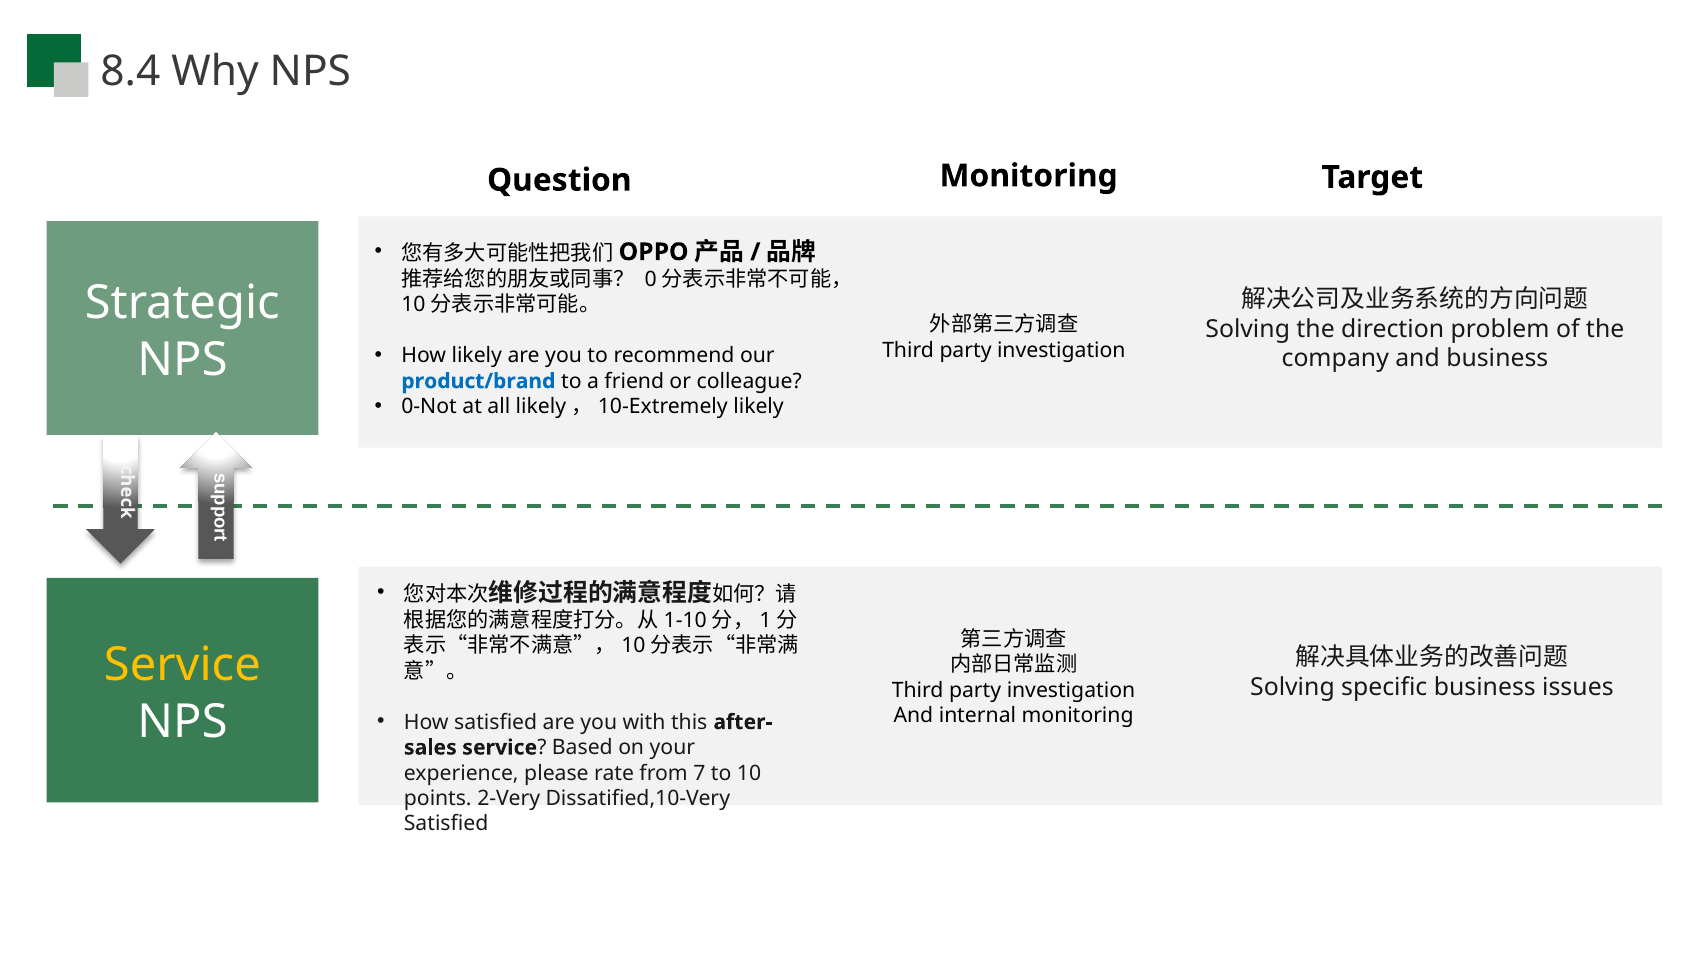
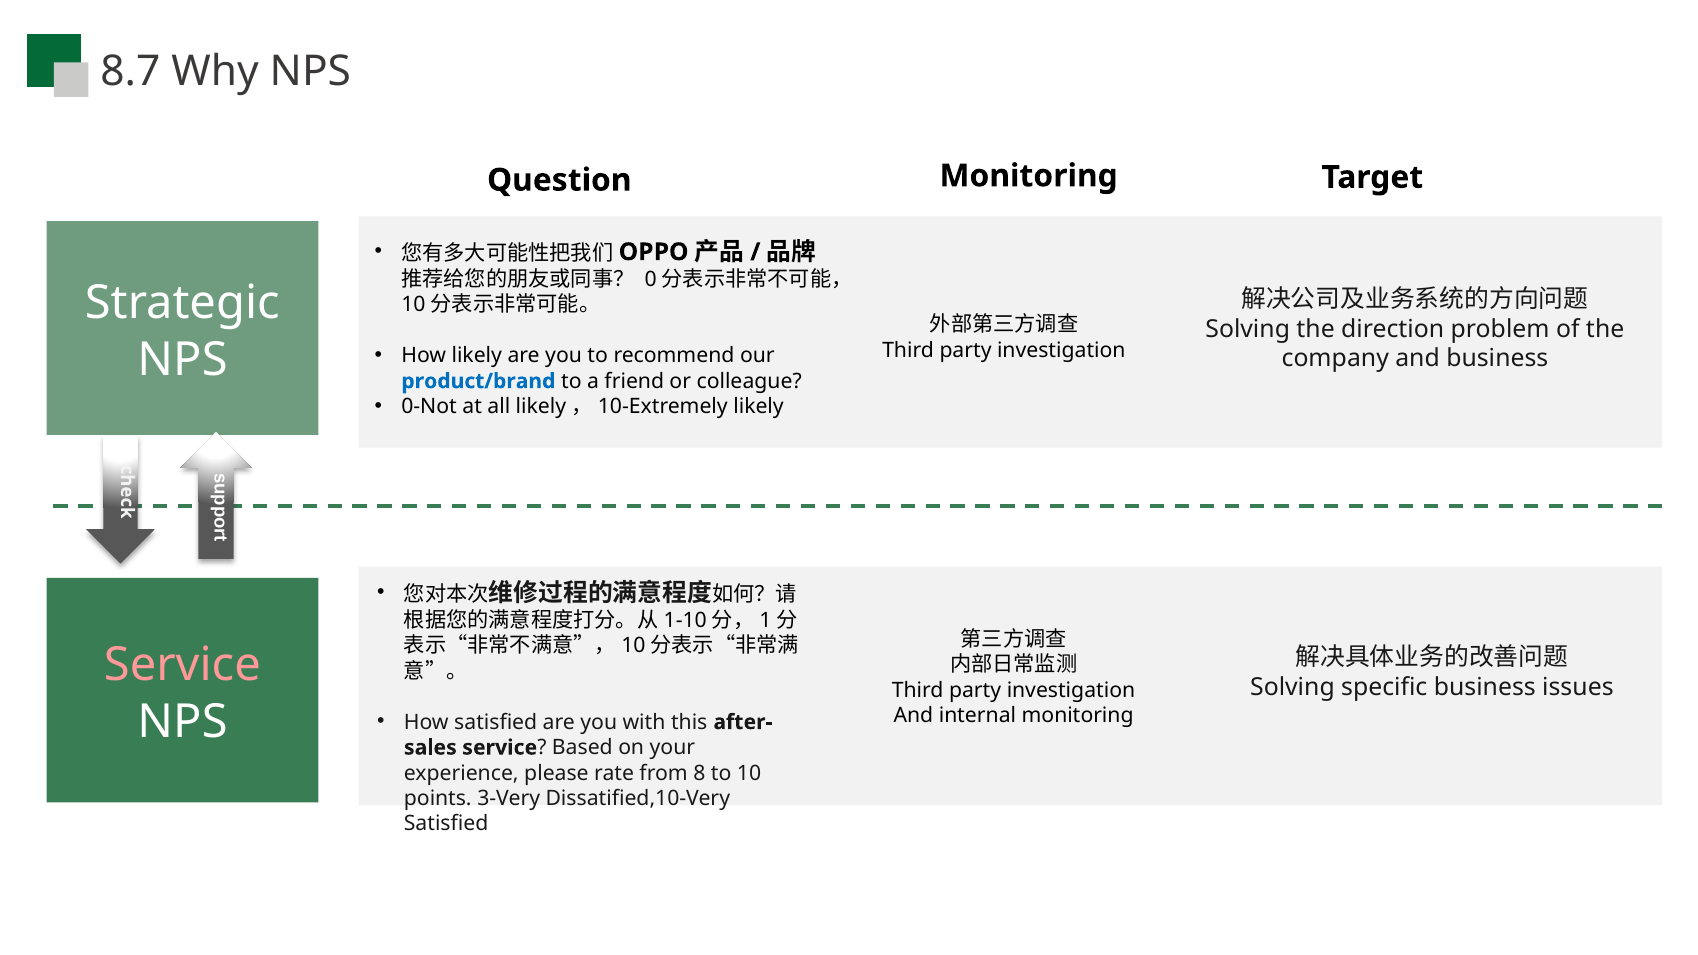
8.4: 8.4 -> 8.7
Service at (182, 665) colour: yellow -> pink
7: 7 -> 8
2-Very: 2-Very -> 3-Very
